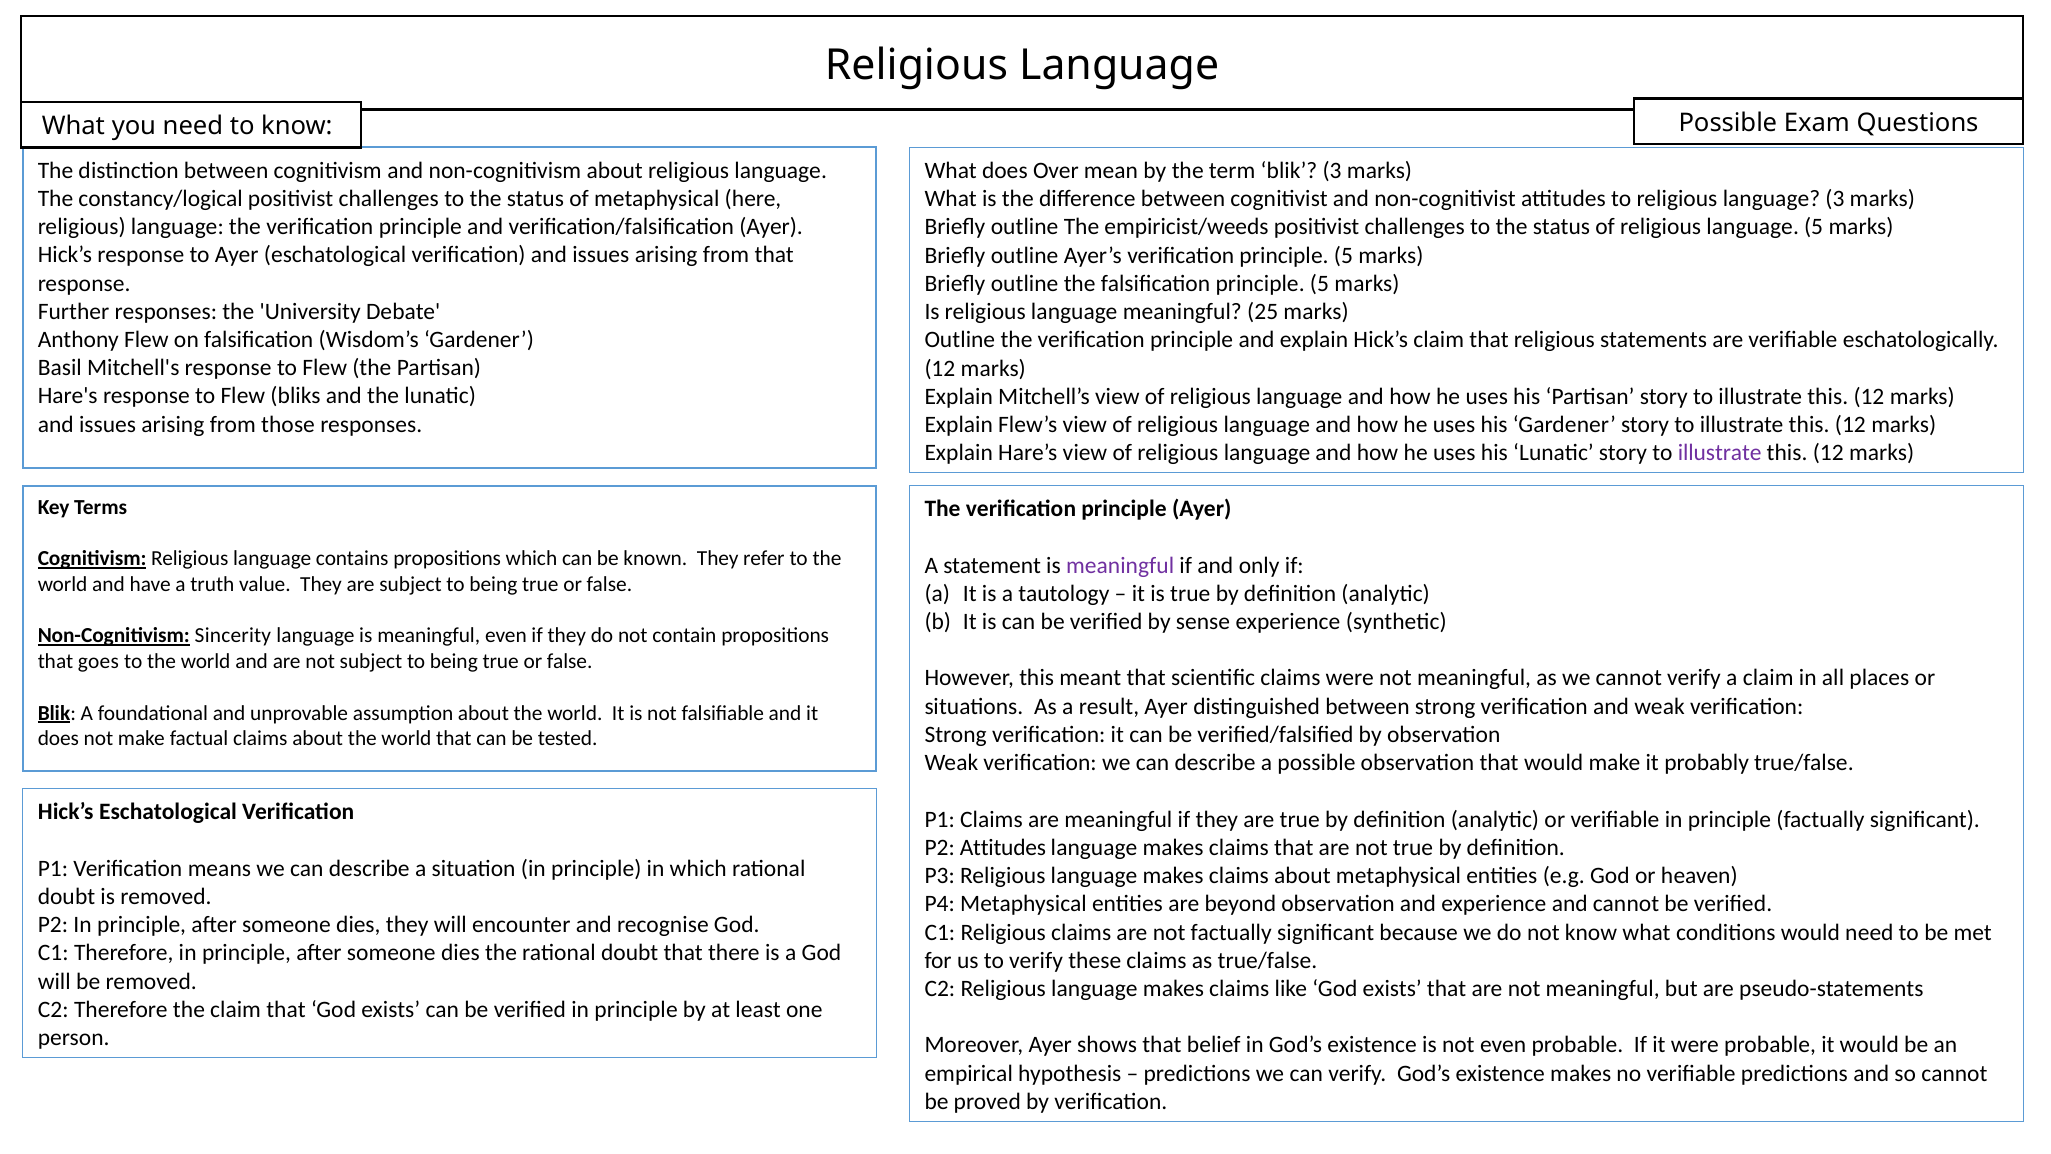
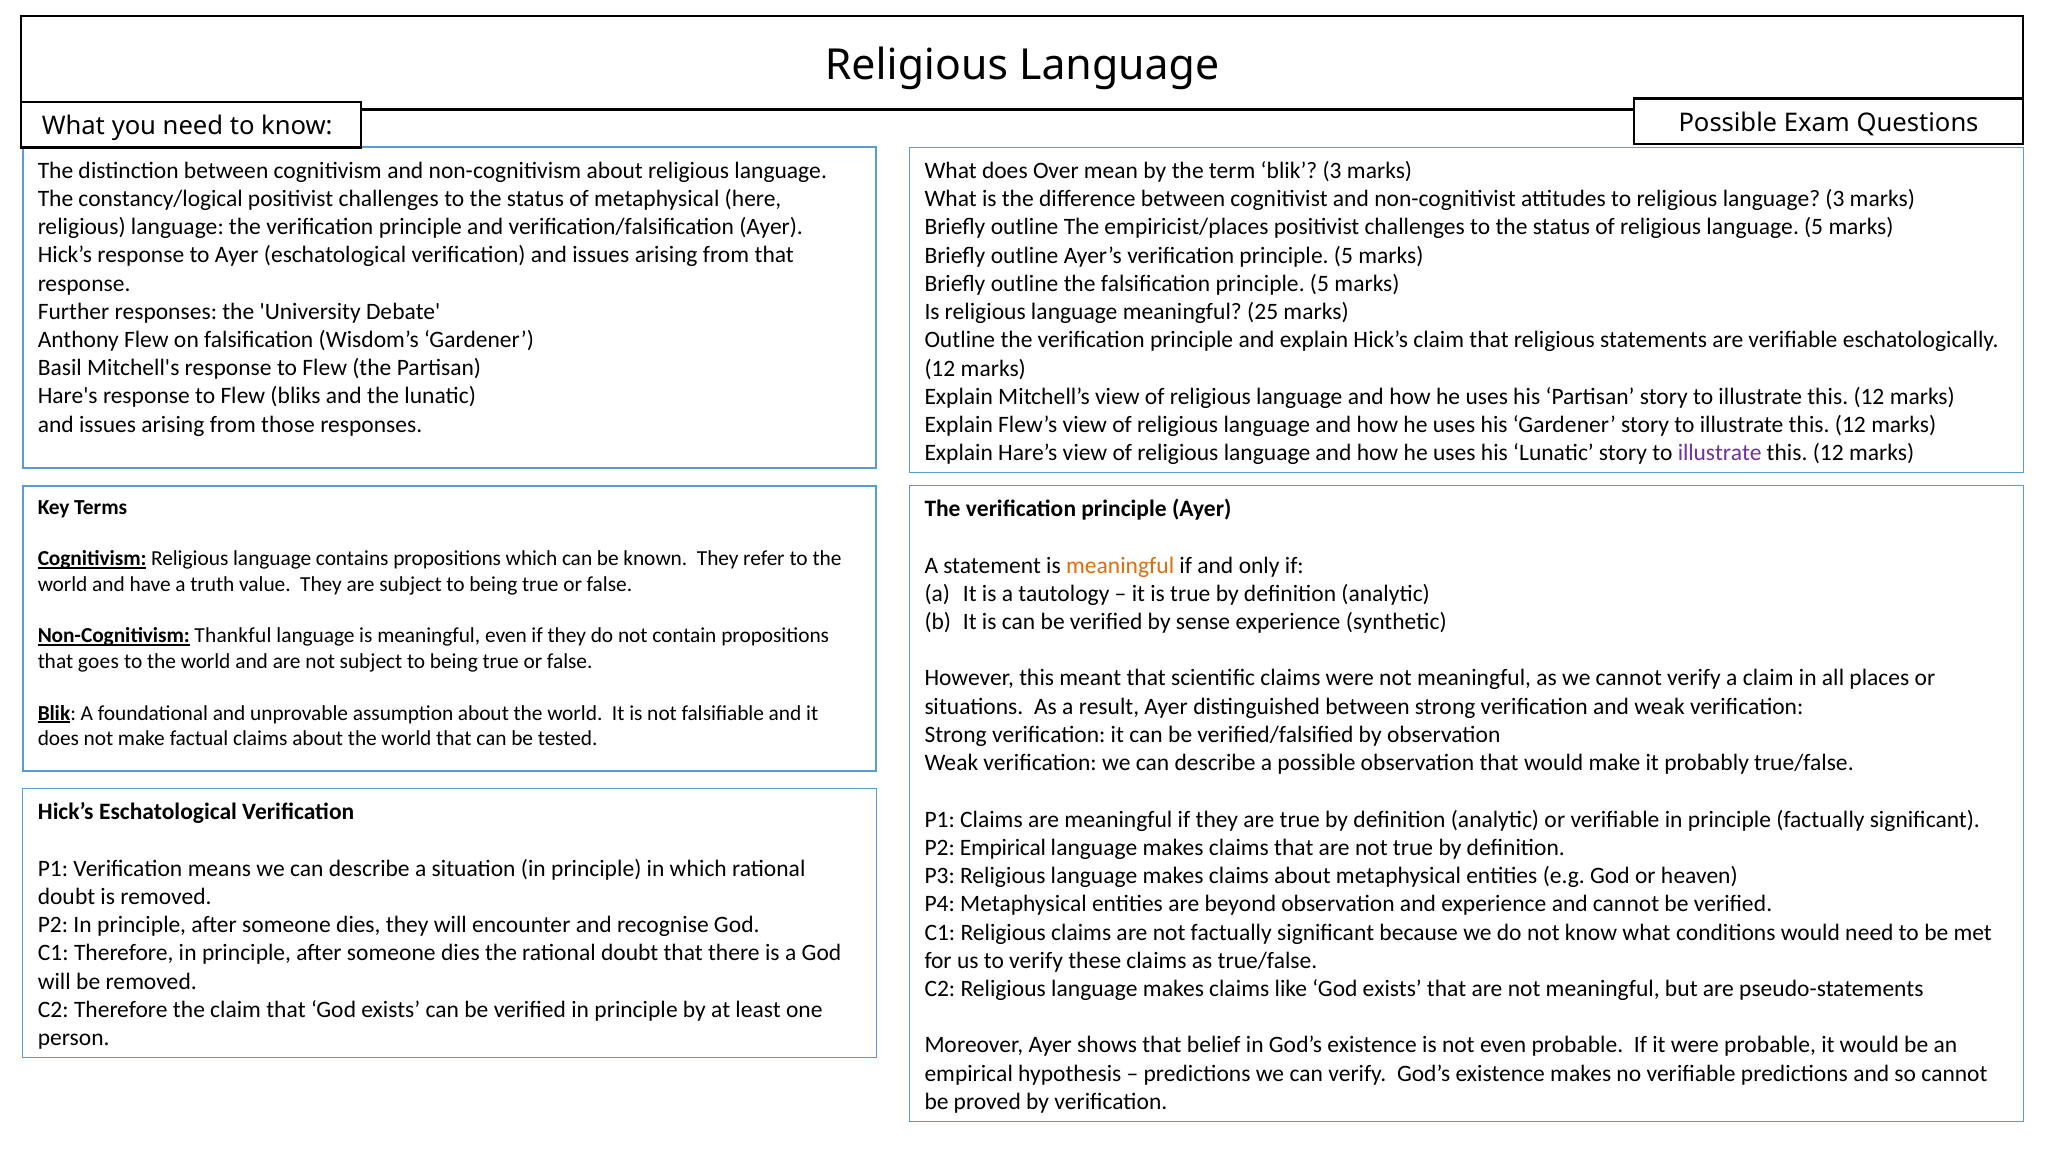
empiricist/weeds: empiricist/weeds -> empiricist/places
meaningful at (1120, 565) colour: purple -> orange
Sincerity: Sincerity -> Thankful
P2 Attitudes: Attitudes -> Empirical
